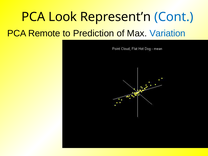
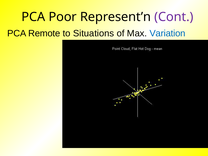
Look: Look -> Poor
Cont colour: blue -> purple
Prediction: Prediction -> Situations
